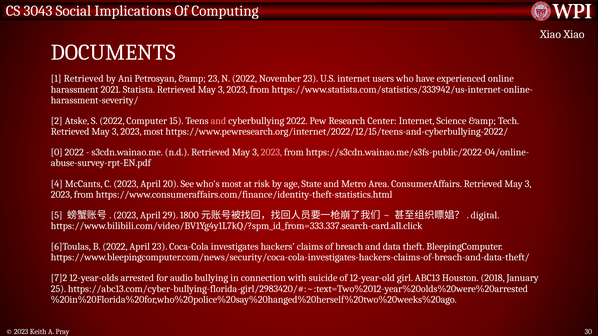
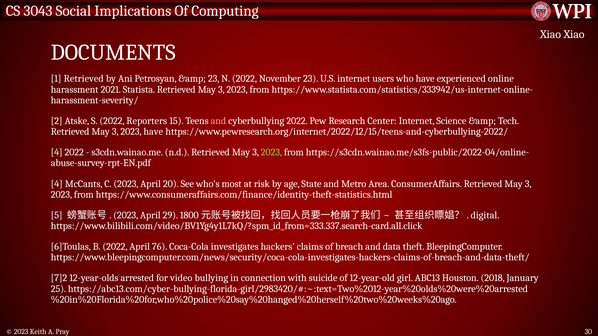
Computer: Computer -> Reporters
2023 most: most -> have
0 at (57, 152): 0 -> 4
2023 at (271, 152) colour: pink -> light green
April 23: 23 -> 76
audio: audio -> video
